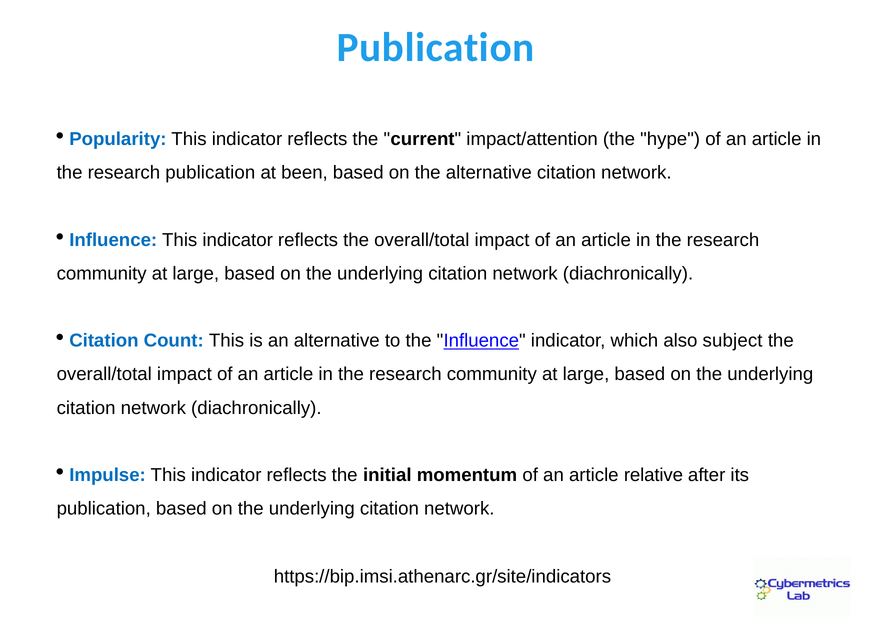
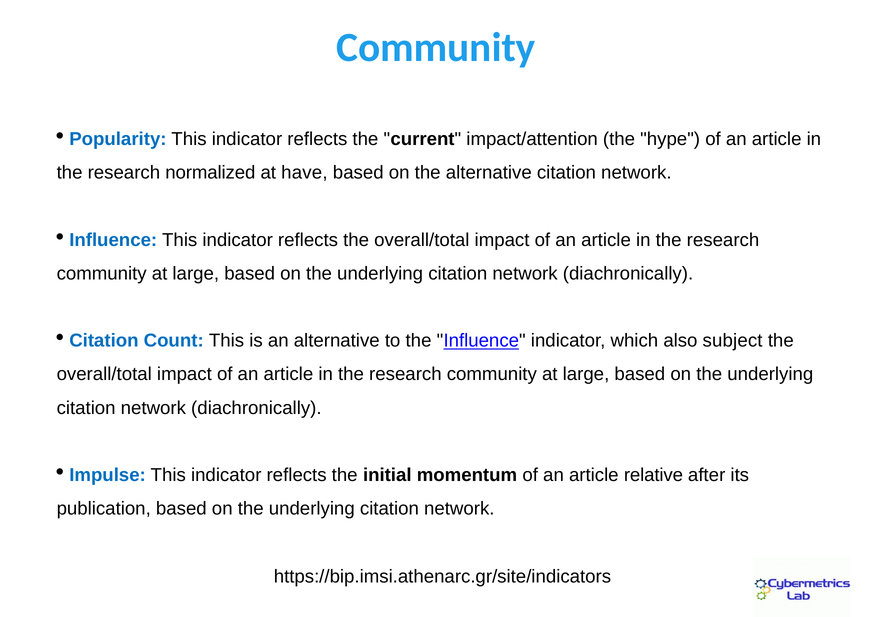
Publication at (436, 48): Publication -> Community
research publication: publication -> normalized
been: been -> have
